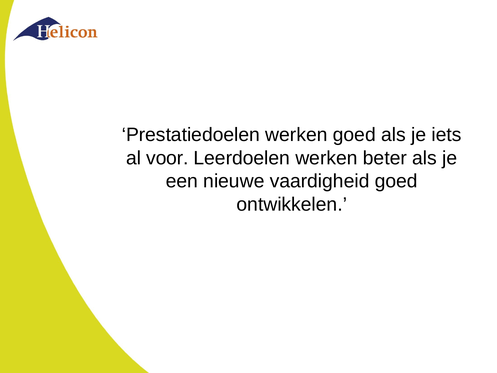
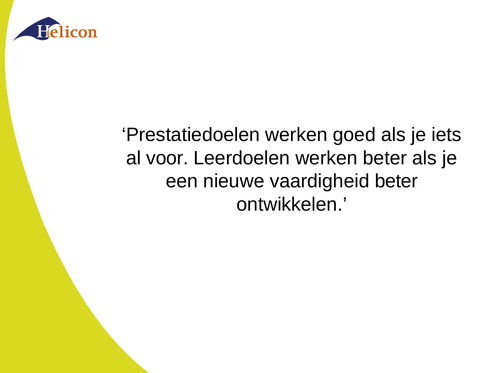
vaardigheid goed: goed -> beter
